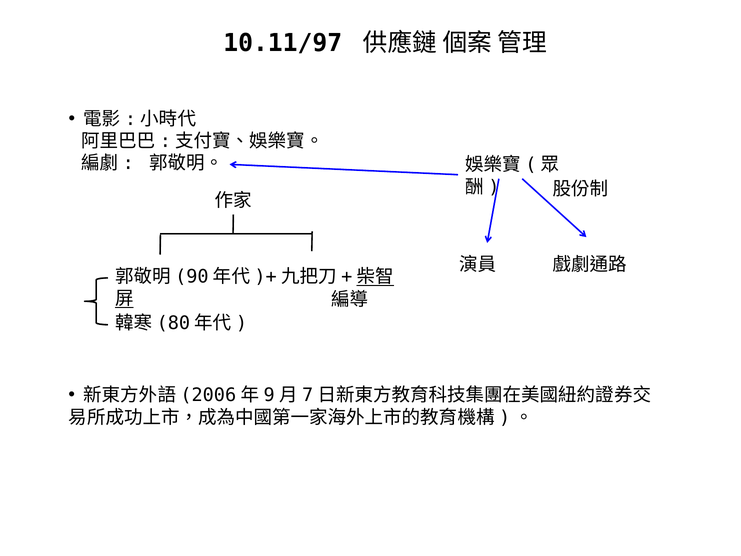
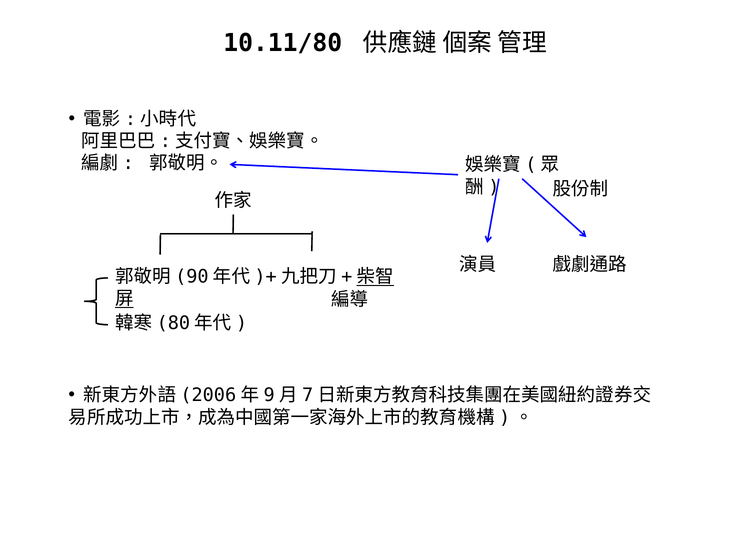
10.11/97: 10.11/97 -> 10.11/80
